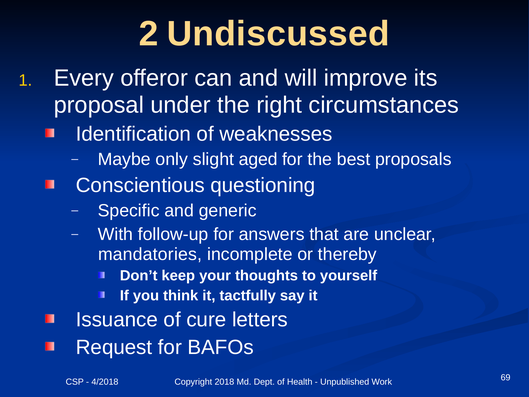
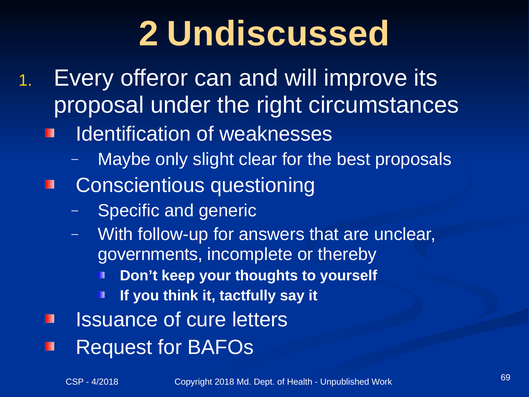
aged: aged -> clear
mandatories: mandatories -> governments
